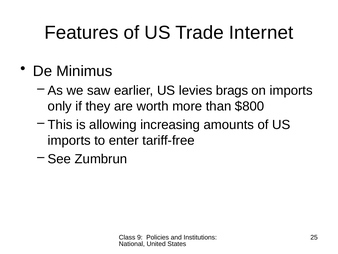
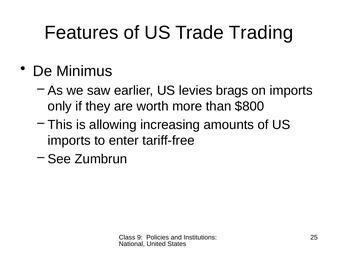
Internet: Internet -> Trading
